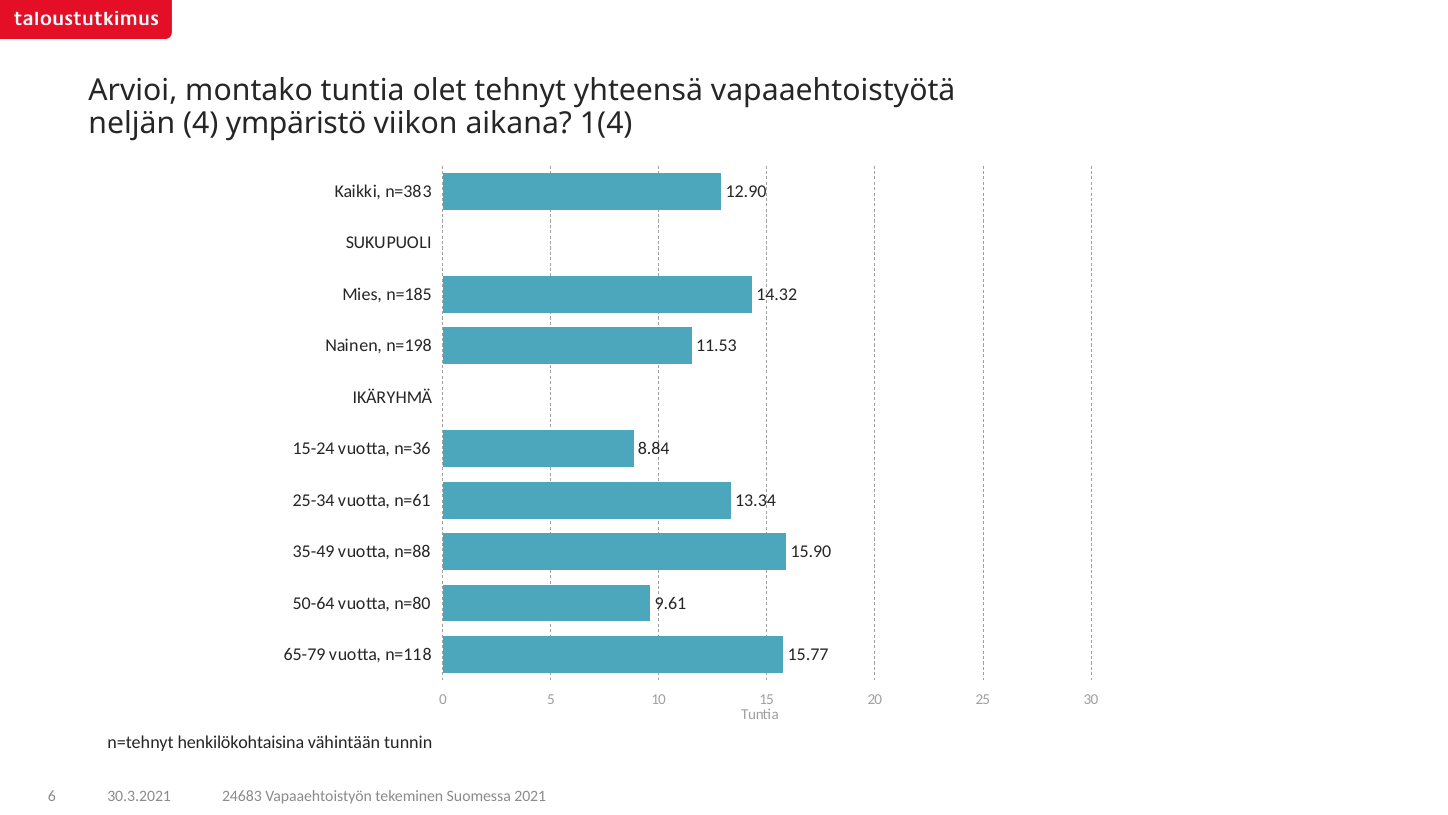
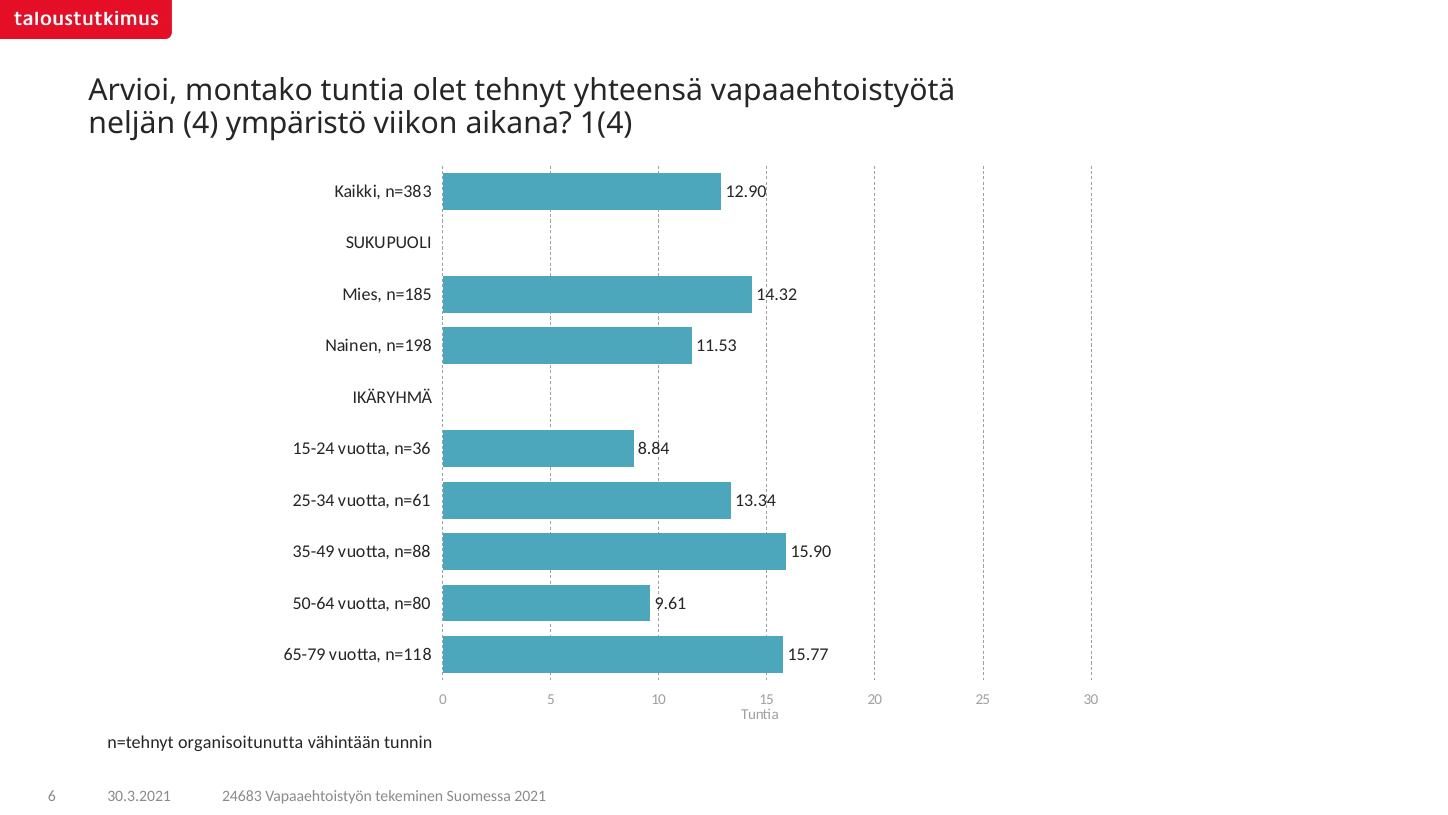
henkilökohtaisina: henkilökohtaisina -> organisoitunutta
